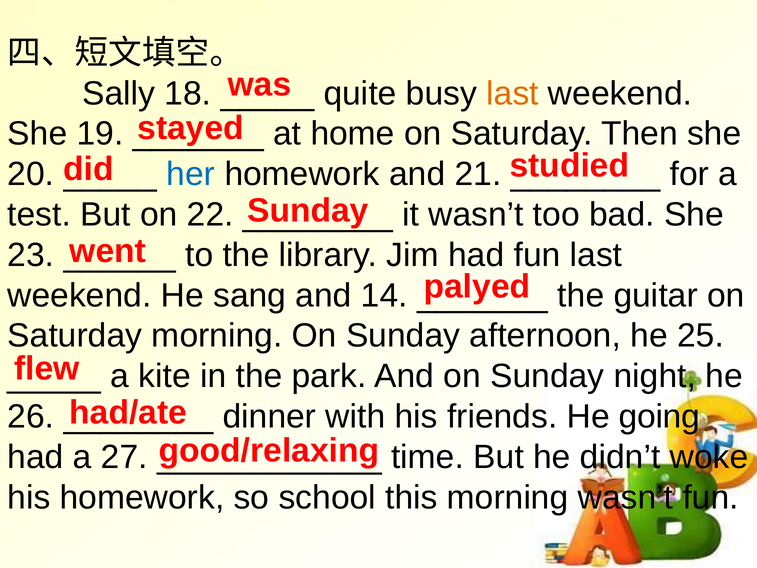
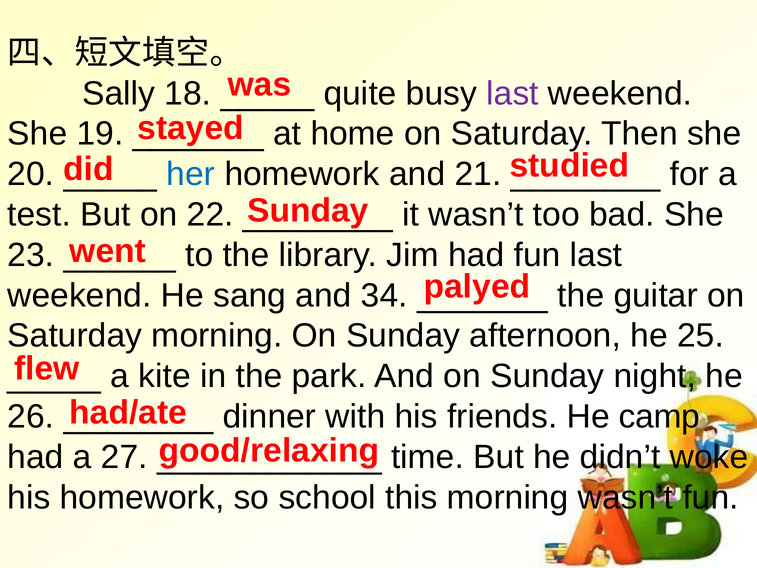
last at (512, 93) colour: orange -> purple
14: 14 -> 34
going: going -> camp
